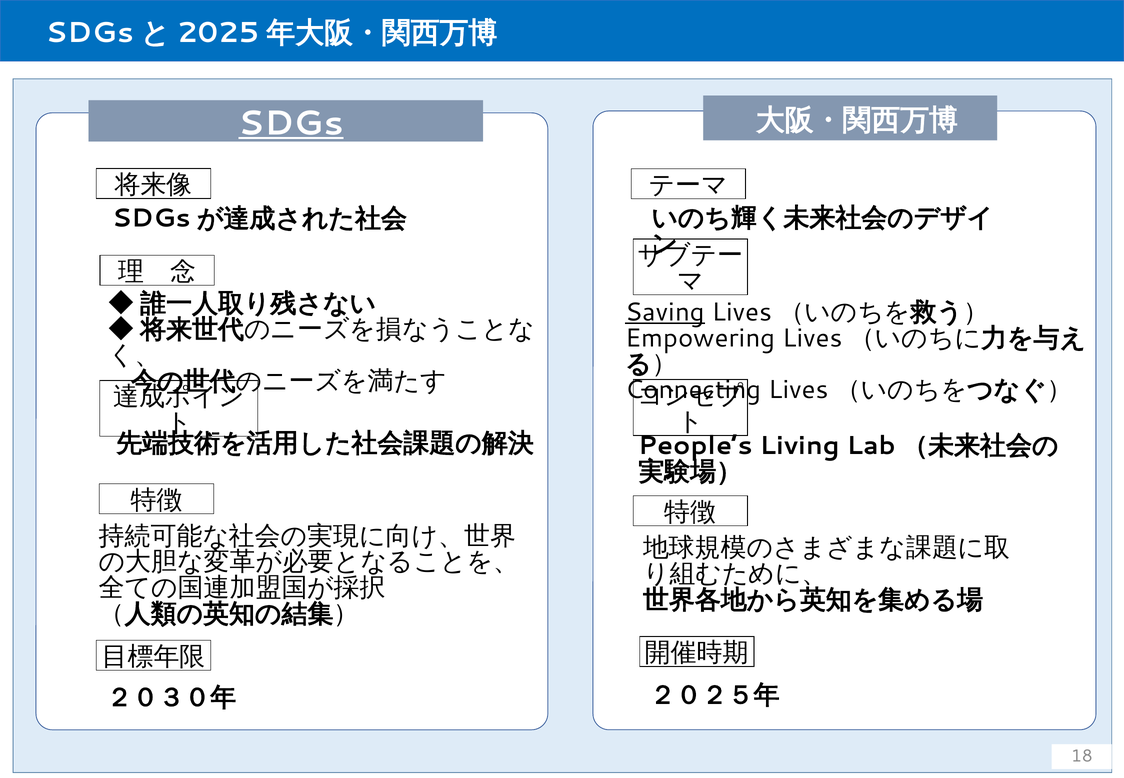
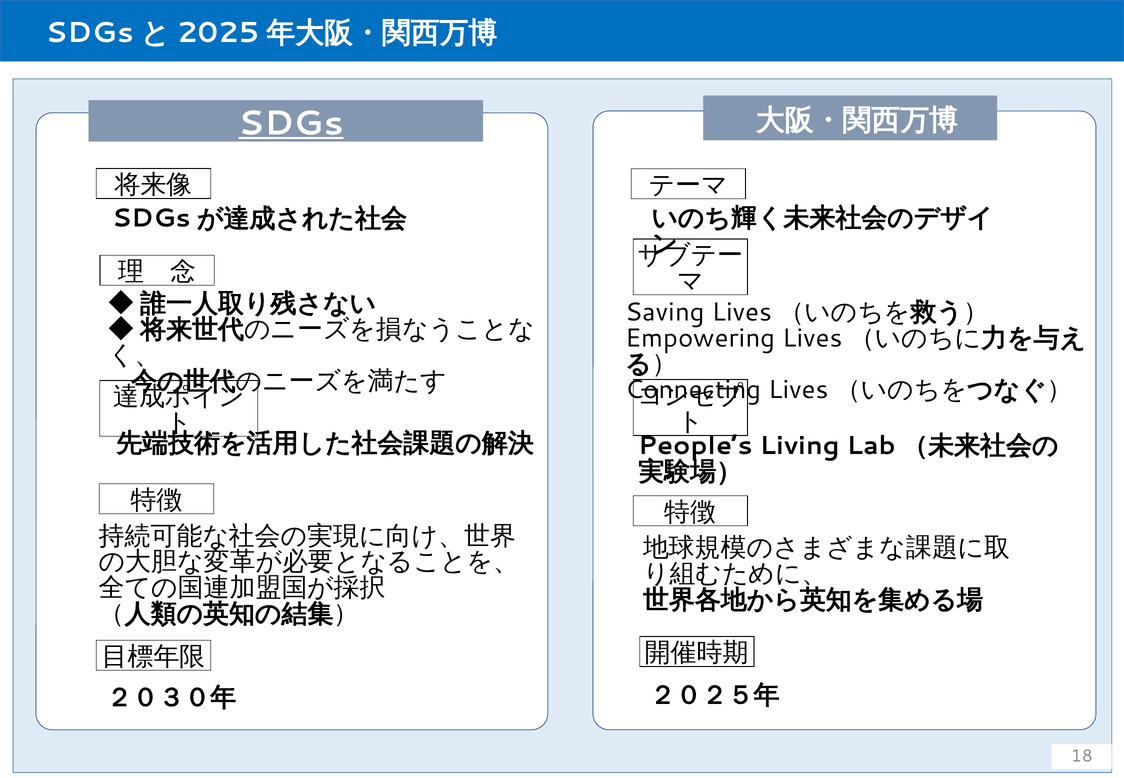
Saving underline: present -> none
